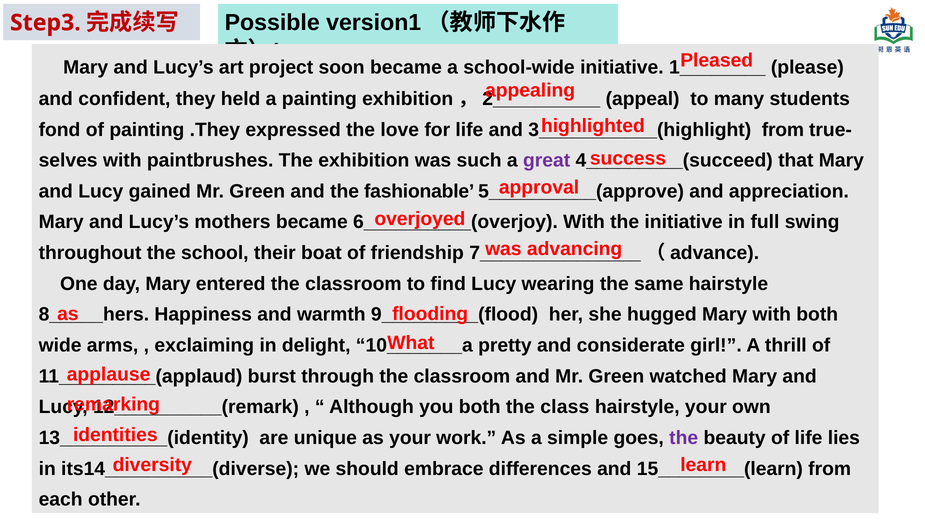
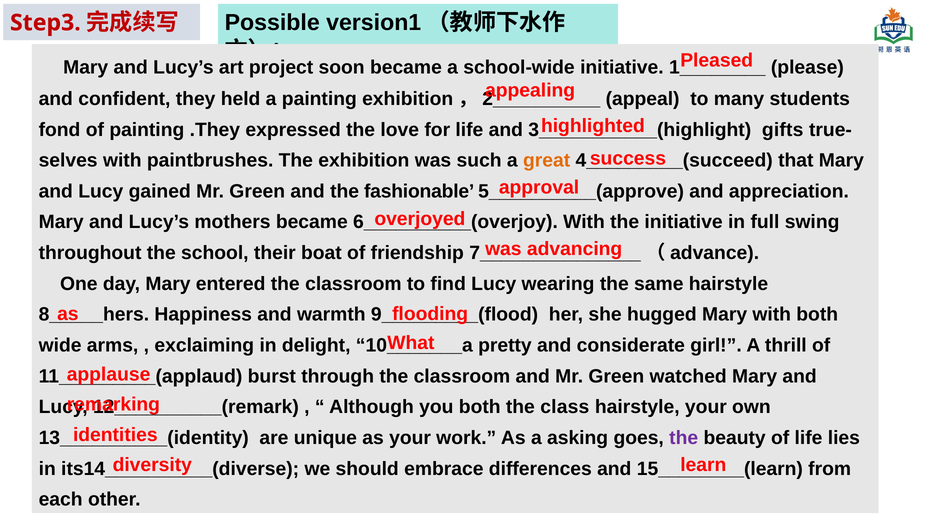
from at (783, 130): from -> gifts
great colour: purple -> orange
simple: simple -> asking
